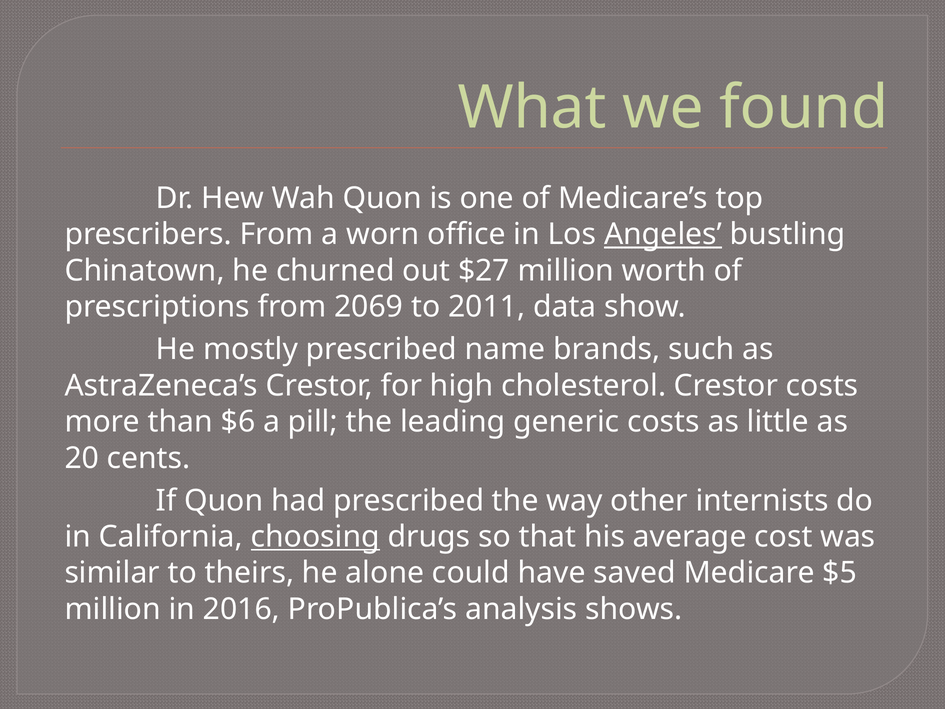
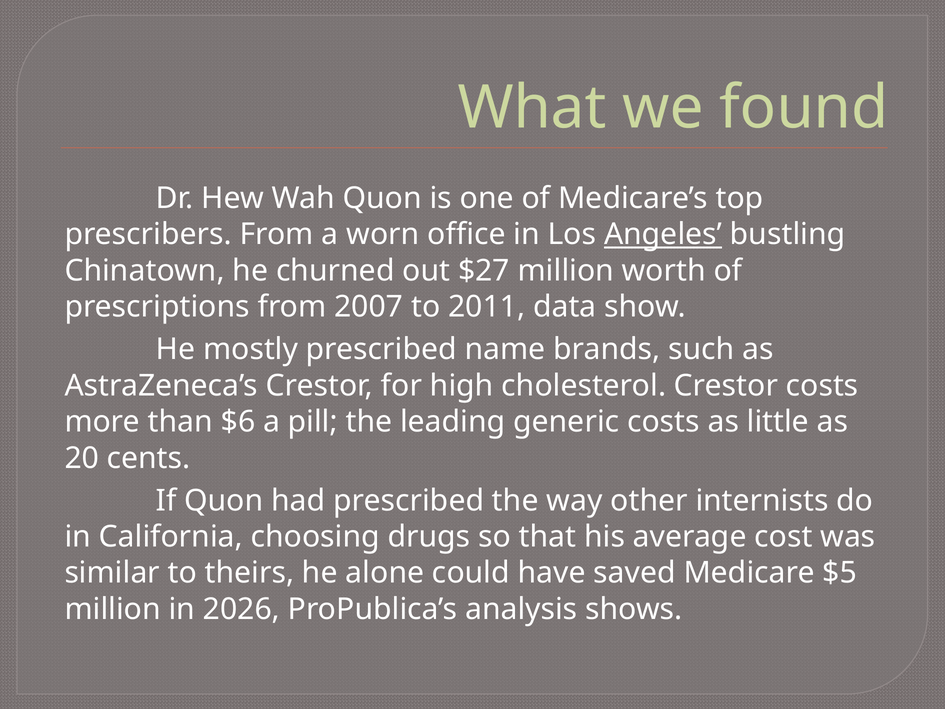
2069: 2069 -> 2007
choosing underline: present -> none
2016: 2016 -> 2026
